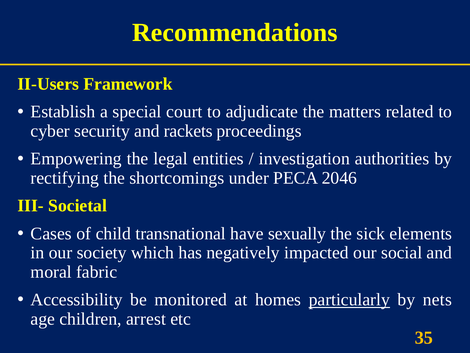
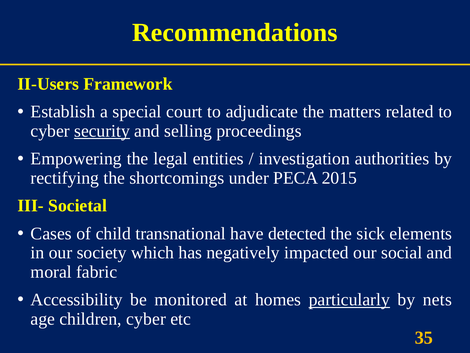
security underline: none -> present
rackets: rackets -> selling
2046: 2046 -> 2015
sexually: sexually -> detected
children arrest: arrest -> cyber
